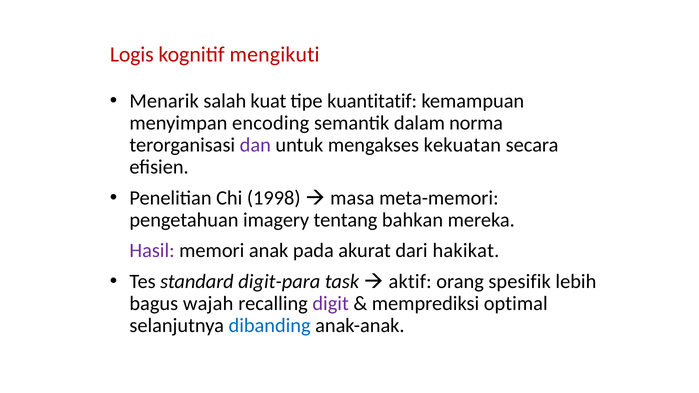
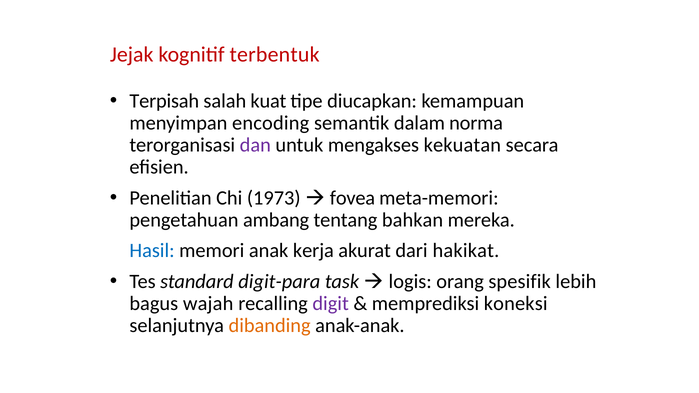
Logis: Logis -> Jejak
mengikuti: mengikuti -> terbentuk
Menarik: Menarik -> Terpisah
kuantitatif: kuantitatif -> diucapkan
1998: 1998 -> 1973
masa: masa -> fovea
imagery: imagery -> ambang
Hasil colour: purple -> blue
pada: pada -> kerja
aktif: aktif -> logis
optimal: optimal -> koneksi
dibanding colour: blue -> orange
